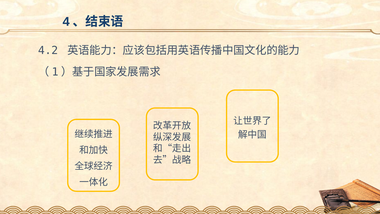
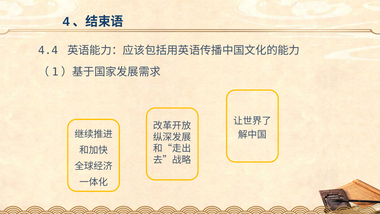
4.2: 4.2 -> 4.4
